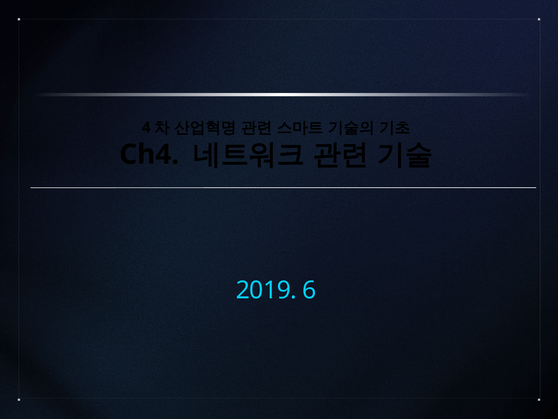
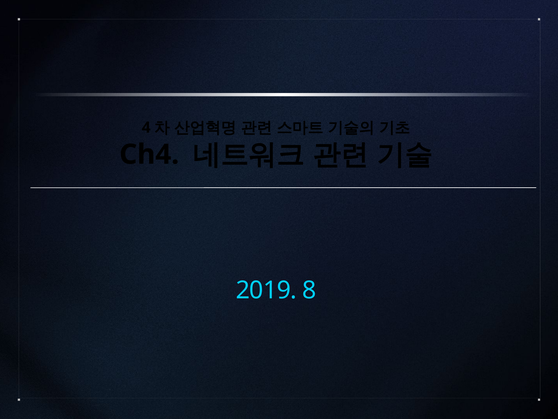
6: 6 -> 8
